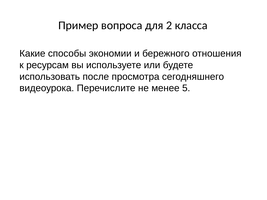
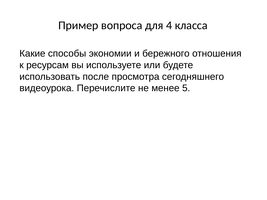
2: 2 -> 4
